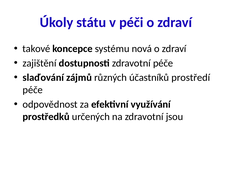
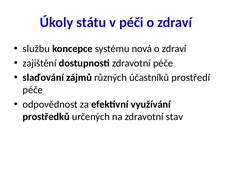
takové: takové -> službu
jsou: jsou -> stav
